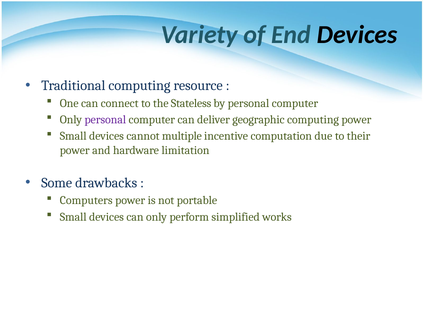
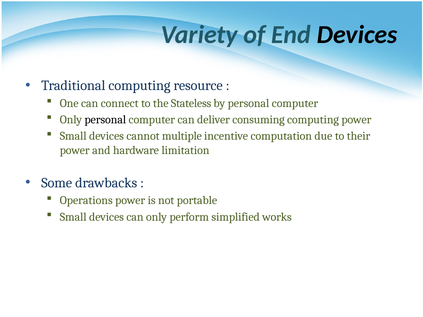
personal at (105, 120) colour: purple -> black
geographic: geographic -> consuming
Computers: Computers -> Operations
